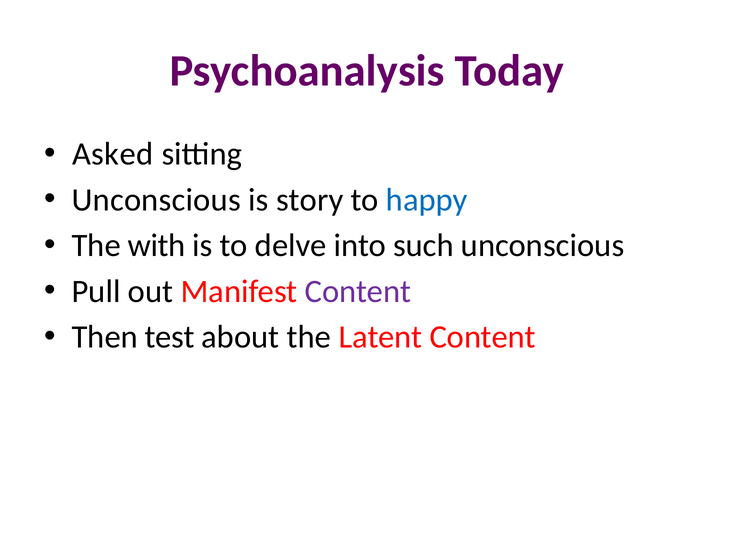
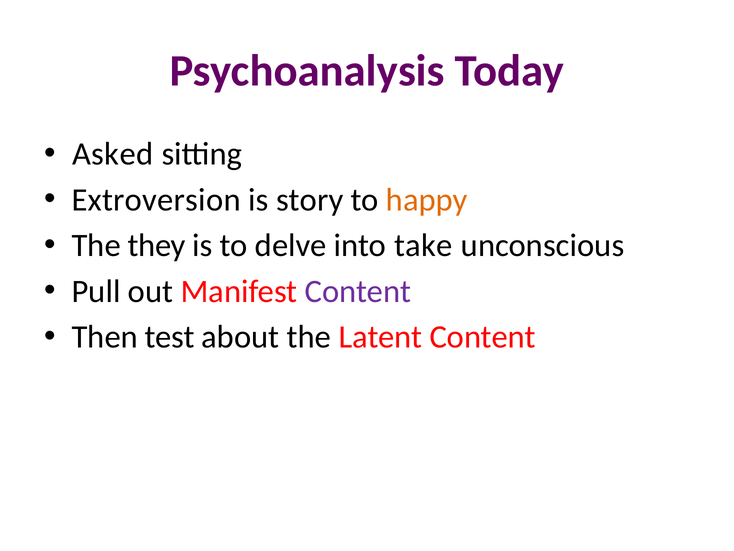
Unconscious at (156, 200): Unconscious -> Extroversion
happy colour: blue -> orange
with: with -> they
such: such -> take
